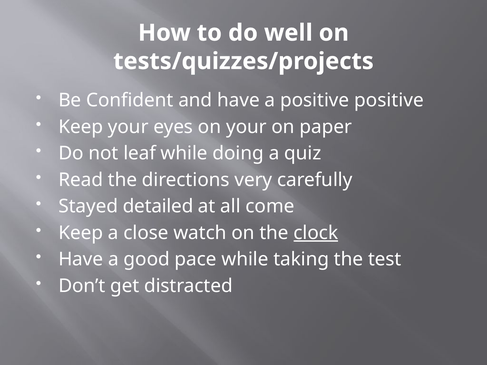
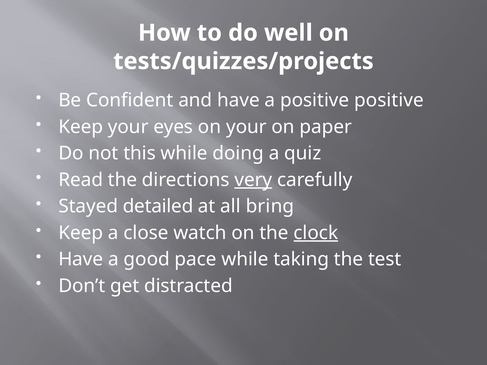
leaf: leaf -> this
very underline: none -> present
come: come -> bring
